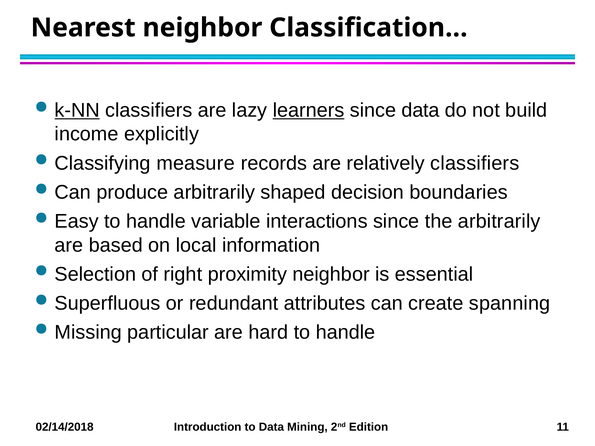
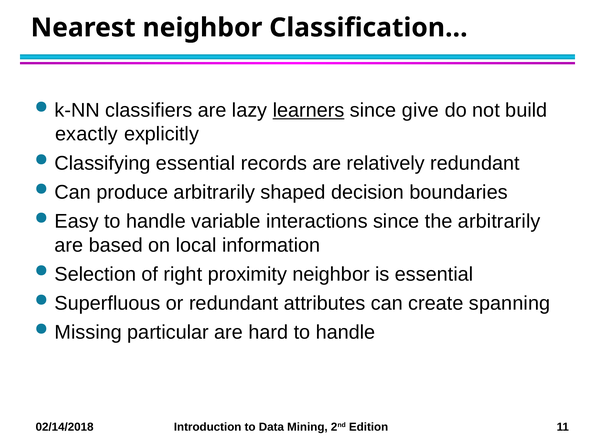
k-NN underline: present -> none
since data: data -> give
income: income -> exactly
Classifying measure: measure -> essential
relatively classifiers: classifiers -> redundant
